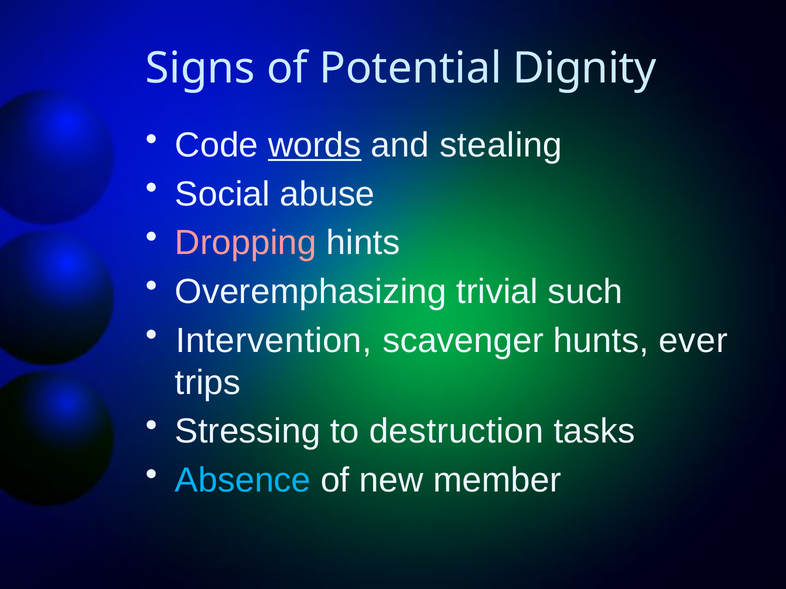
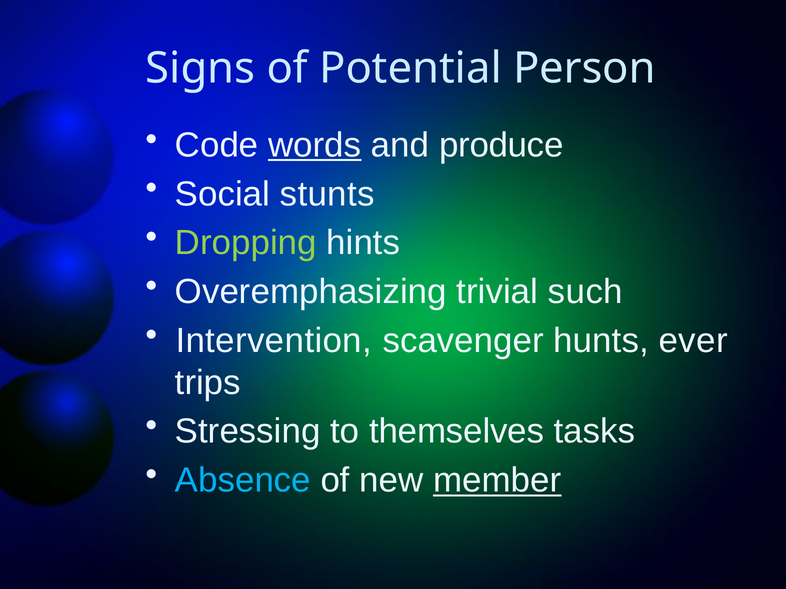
Dignity: Dignity -> Person
stealing: stealing -> produce
abuse: abuse -> stunts
Dropping colour: pink -> light green
destruction: destruction -> themselves
member underline: none -> present
